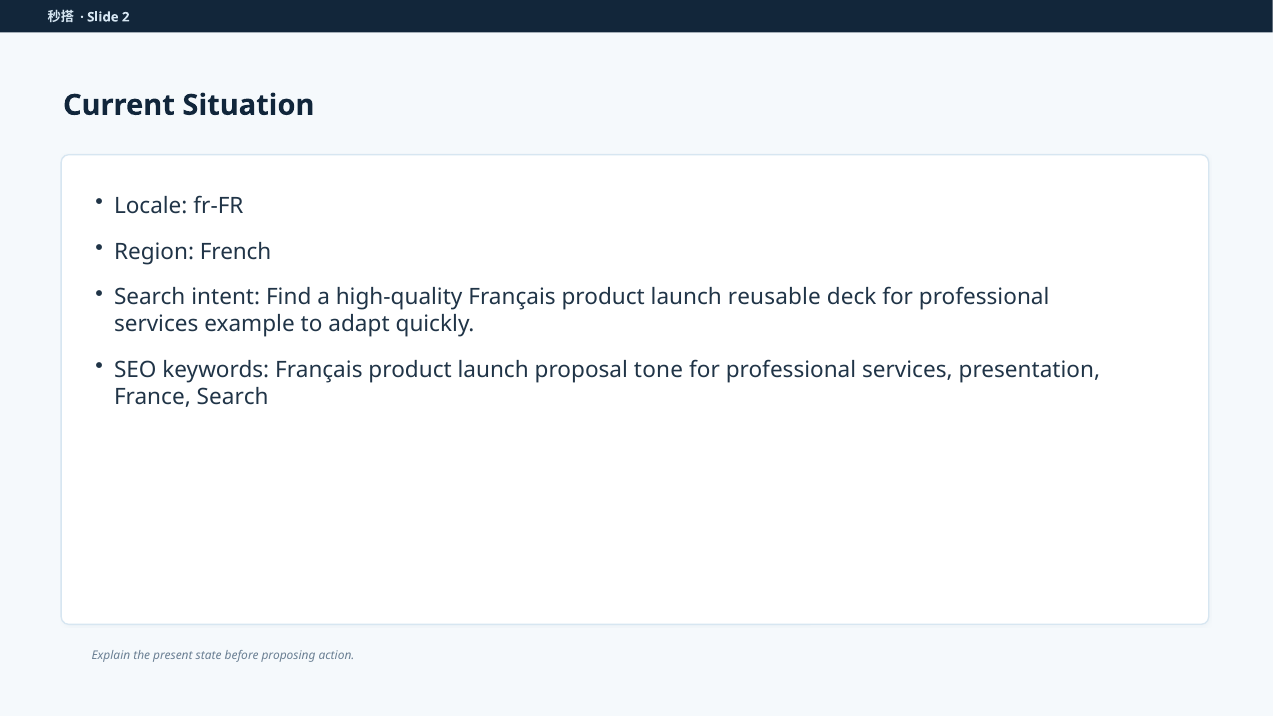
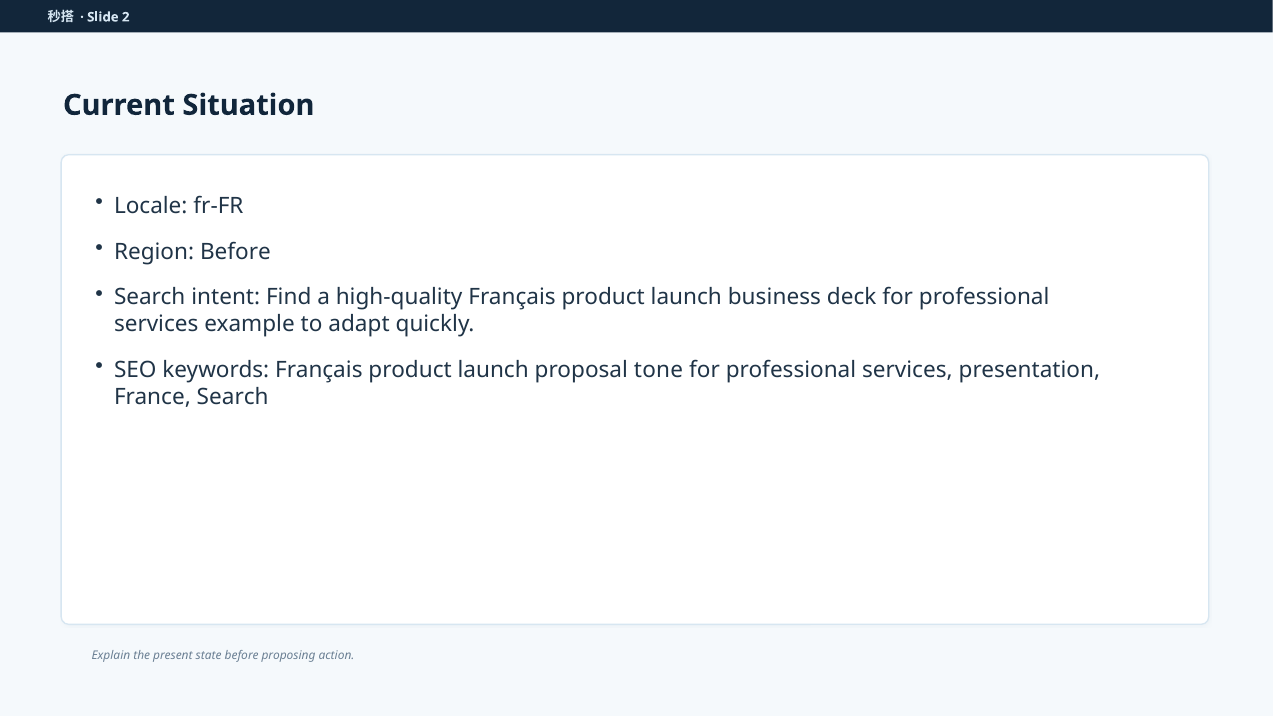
Region French: French -> Before
reusable: reusable -> business
